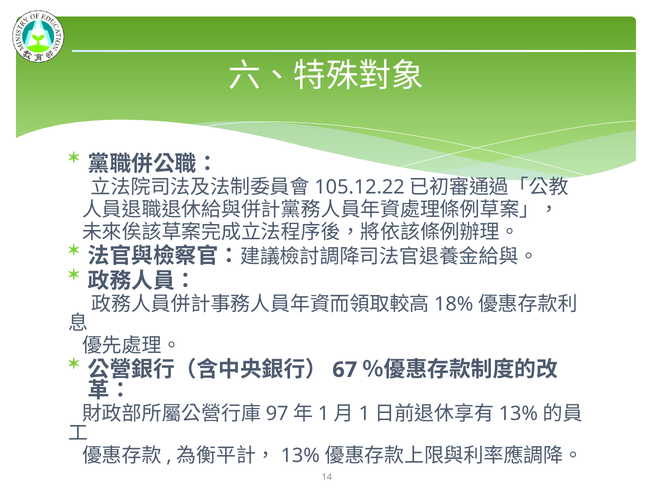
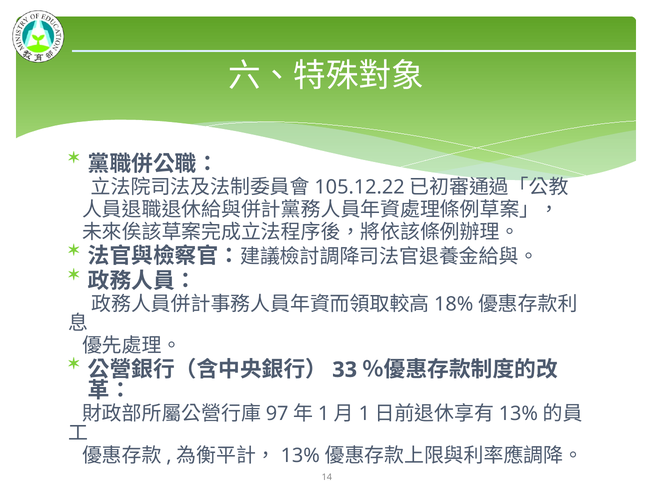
67: 67 -> 33
